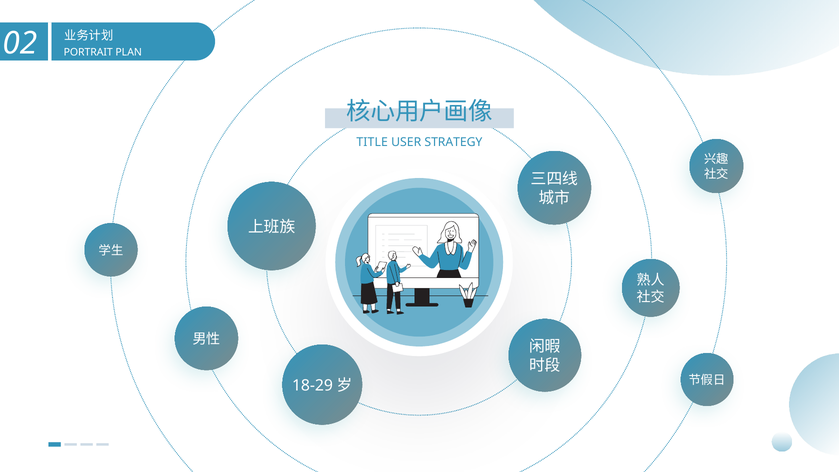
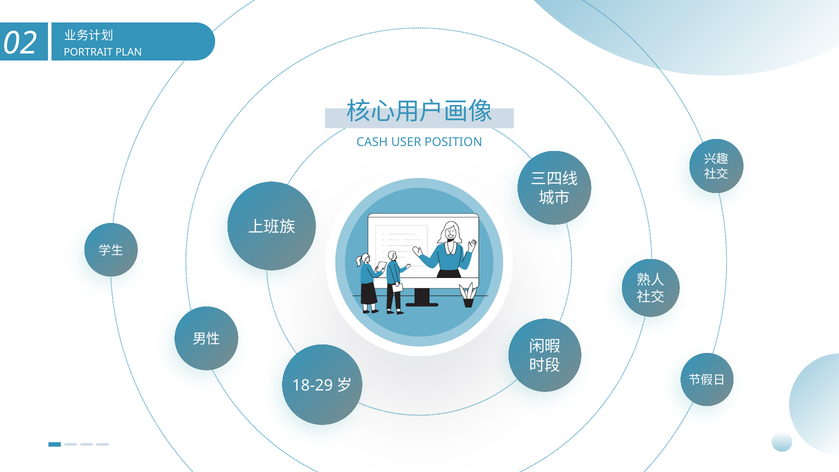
TITLE: TITLE -> CASH
STRATEGY: STRATEGY -> POSITION
